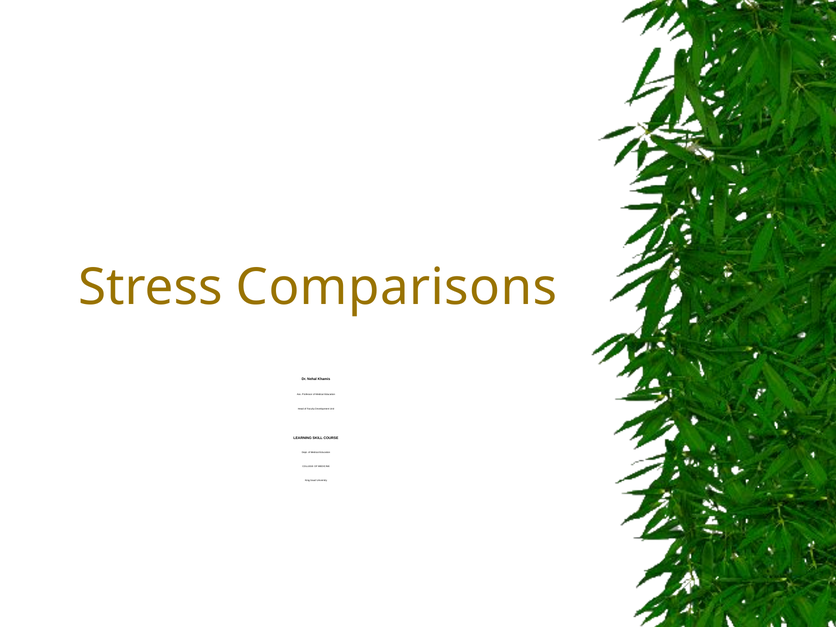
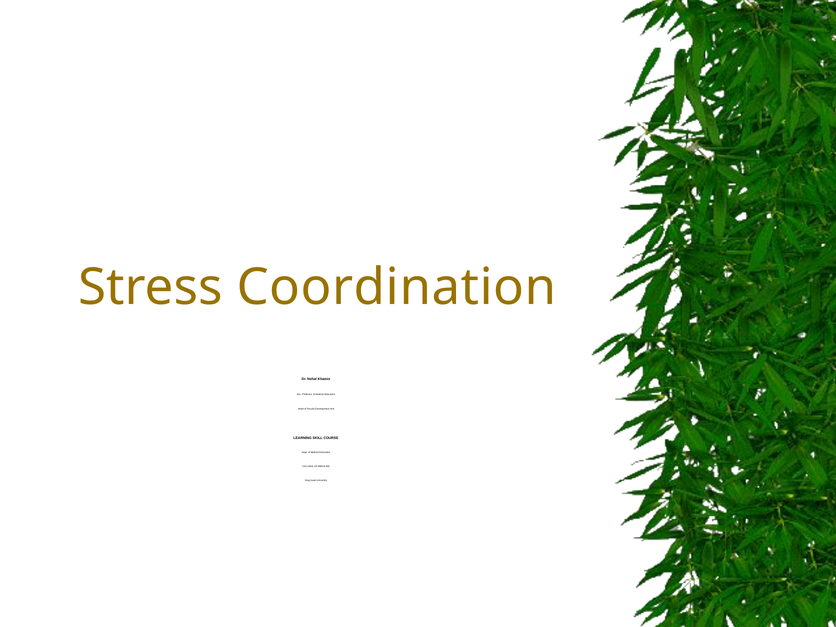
Comparisons: Comparisons -> Coordination
